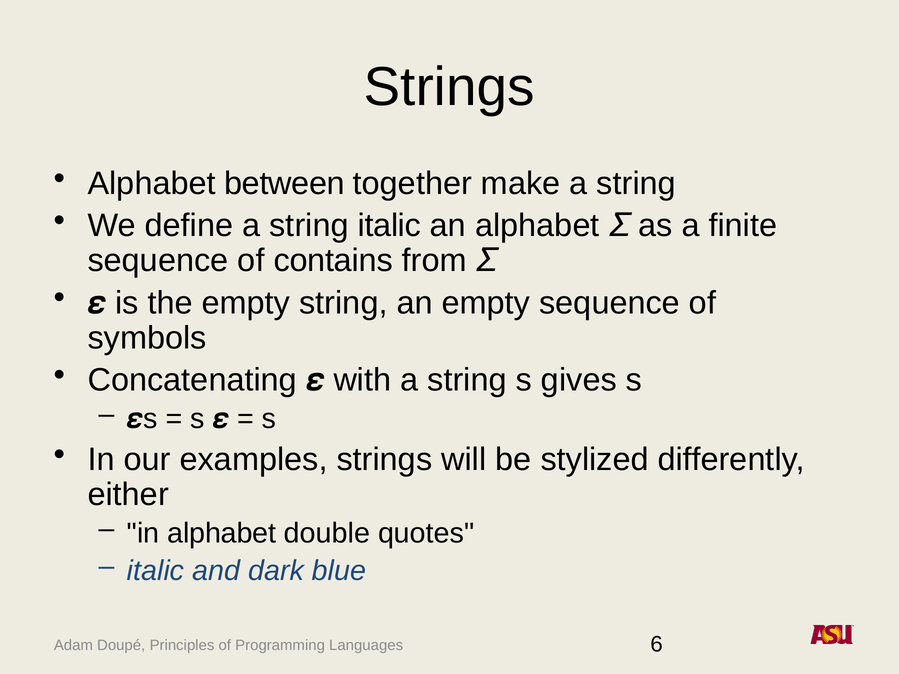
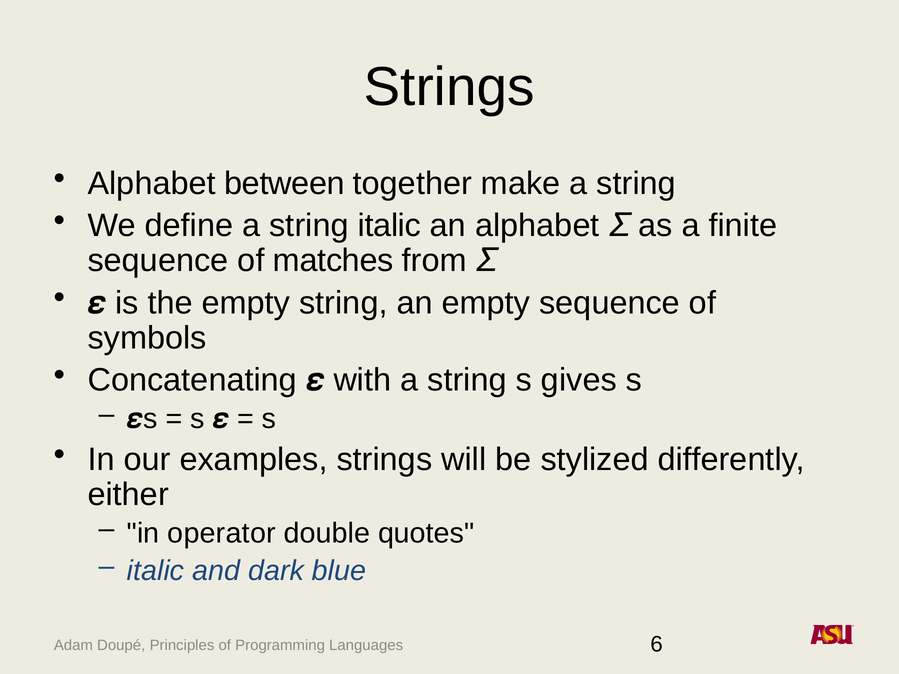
contains: contains -> matches
in alphabet: alphabet -> operator
